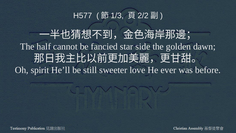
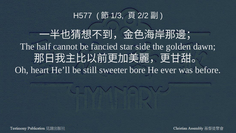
spirit: spirit -> heart
love: love -> bore
